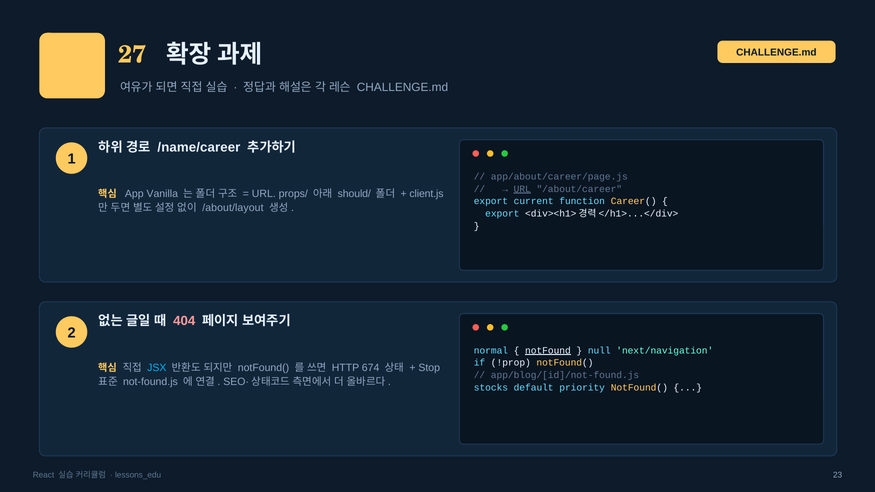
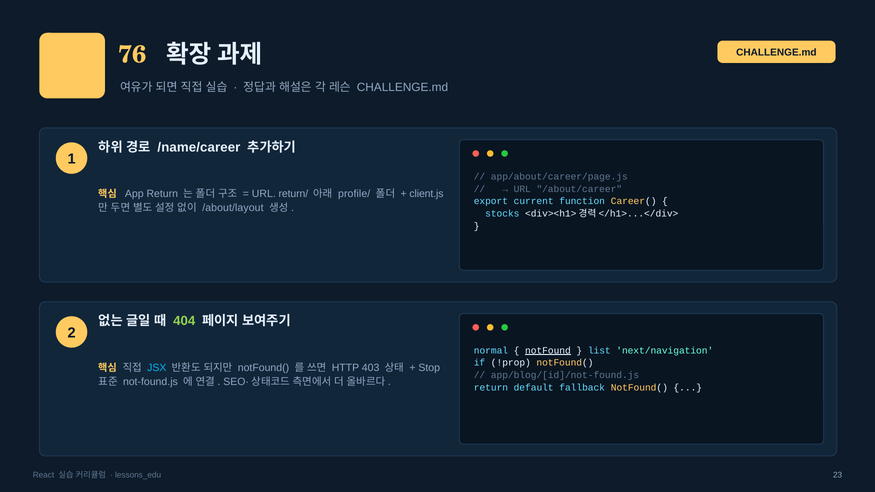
27: 27 -> 76
URL at (522, 189) underline: present -> none
App Vanilla: Vanilla -> Return
props/: props/ -> return/
should/: should/ -> profile/
export at (502, 214): export -> stocks
404 colour: pink -> light green
null: null -> list
674: 674 -> 403
stocks at (491, 388): stocks -> return
priority: priority -> fallback
